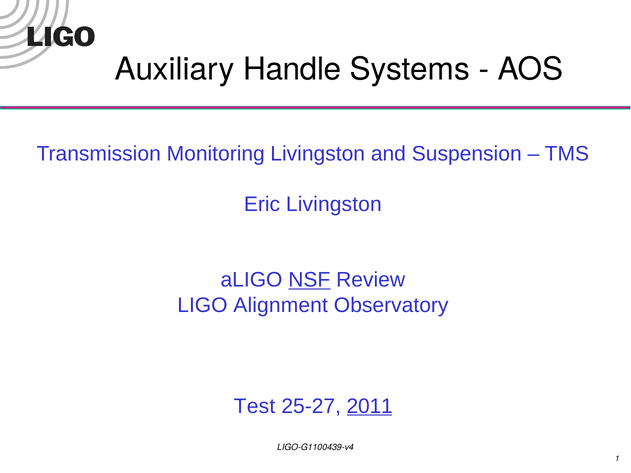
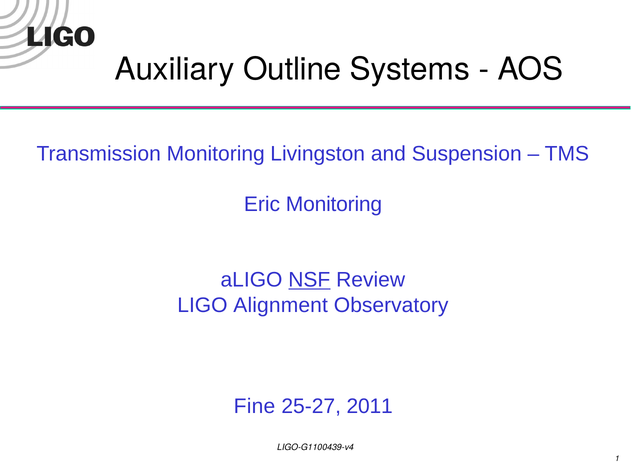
Handle: Handle -> Outline
Eric Livingston: Livingston -> Monitoring
Test: Test -> Fine
2011 underline: present -> none
